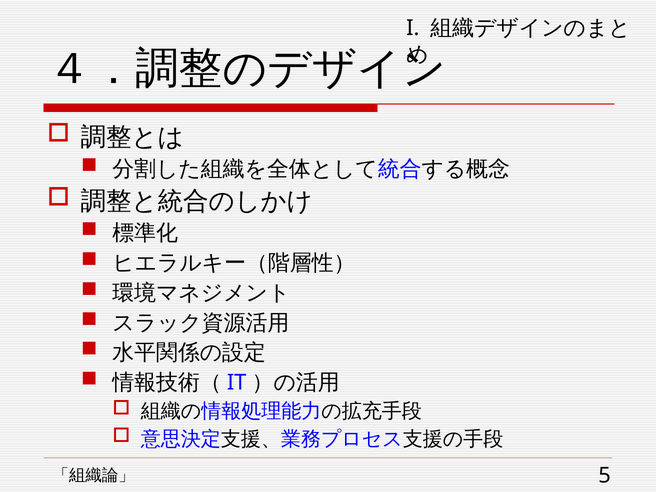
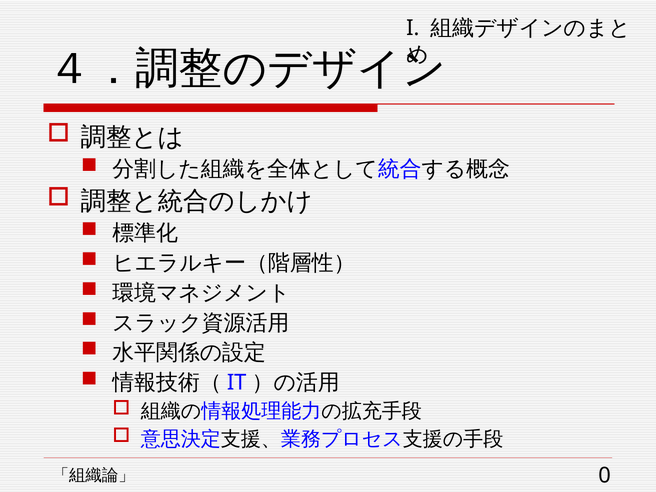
5: 5 -> 0
